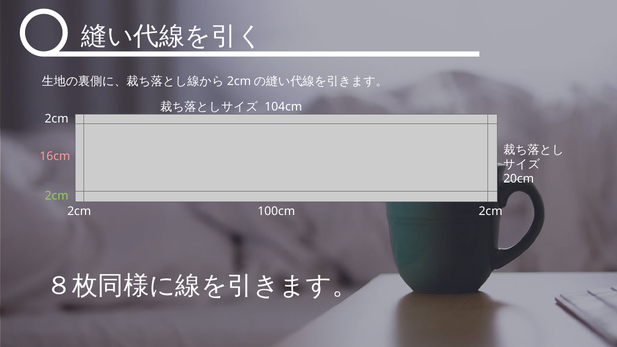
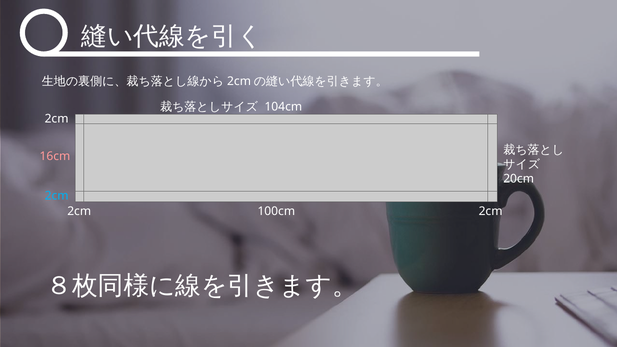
2cm at (57, 196) colour: light green -> light blue
